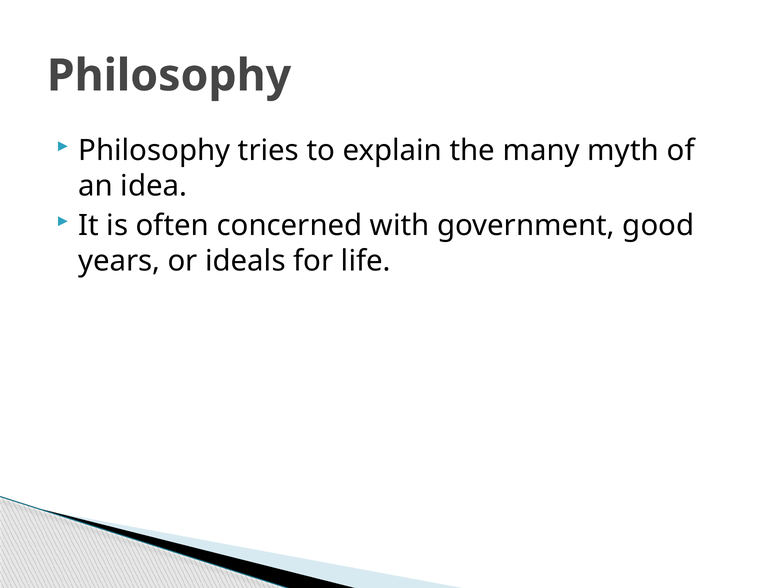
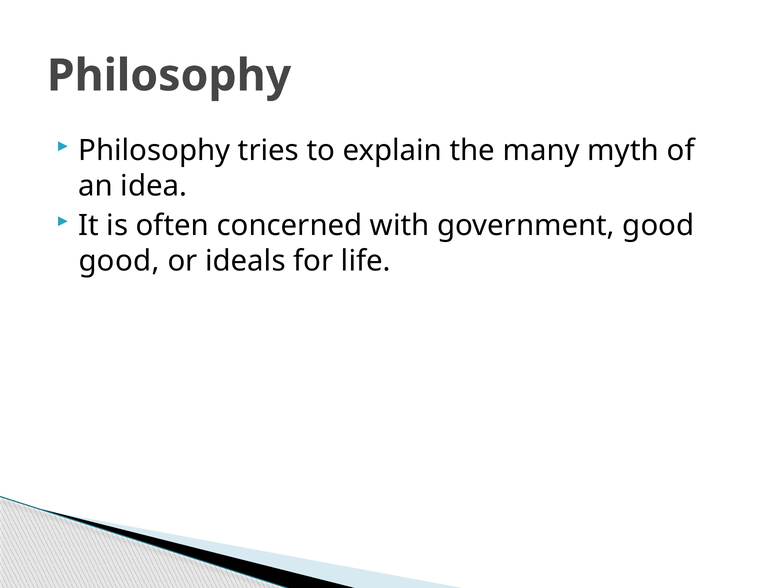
years at (119, 261): years -> good
